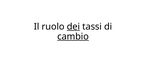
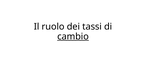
dei underline: present -> none
